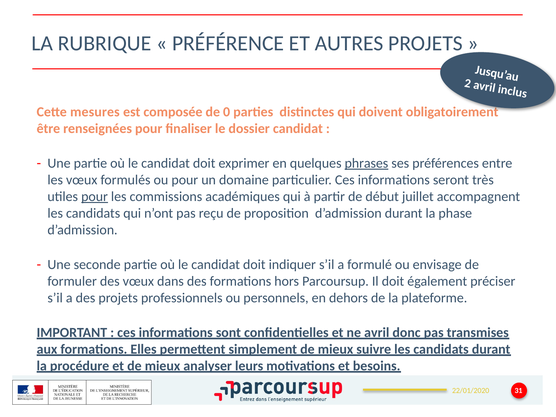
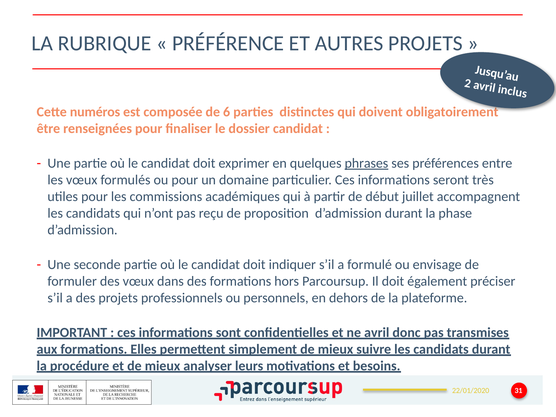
mesures: mesures -> numéros
0: 0 -> 6
pour at (95, 197) underline: present -> none
